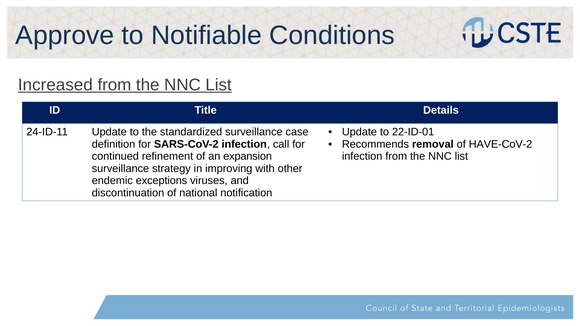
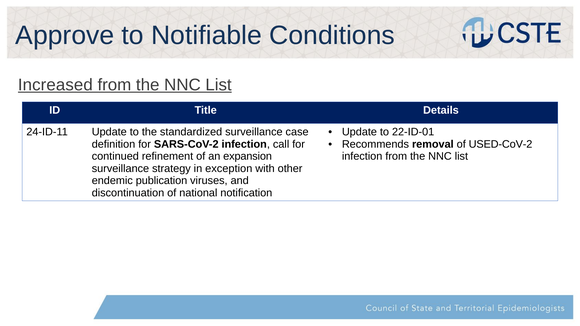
HAVE-CoV-2: HAVE-CoV-2 -> USED-CoV-2
improving: improving -> exception
exceptions: exceptions -> publication
